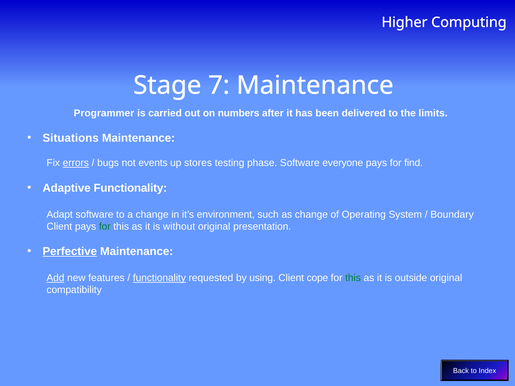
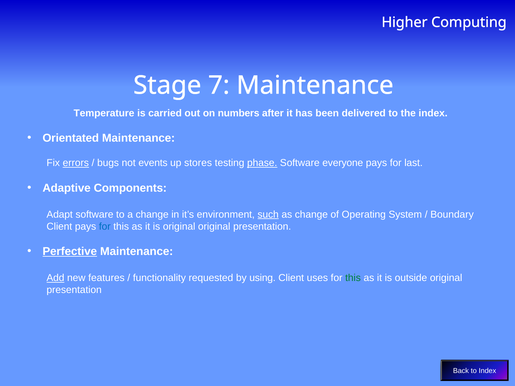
Programmer: Programmer -> Temperature
the limits: limits -> index
Situations: Situations -> Orientated
phase underline: none -> present
find: find -> last
Adaptive Functionality: Functionality -> Components
such underline: none -> present
for at (105, 227) colour: green -> blue
is without: without -> original
functionality at (159, 278) underline: present -> none
cope: cope -> uses
compatibility at (74, 290): compatibility -> presentation
